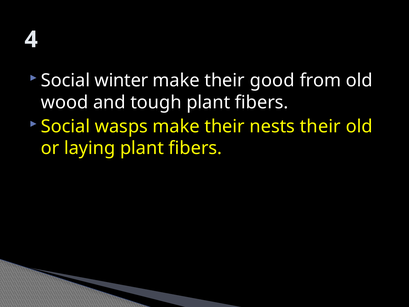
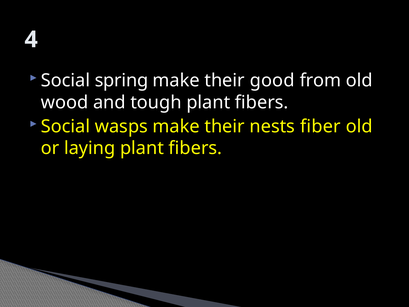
winter: winter -> spring
nests their: their -> fiber
